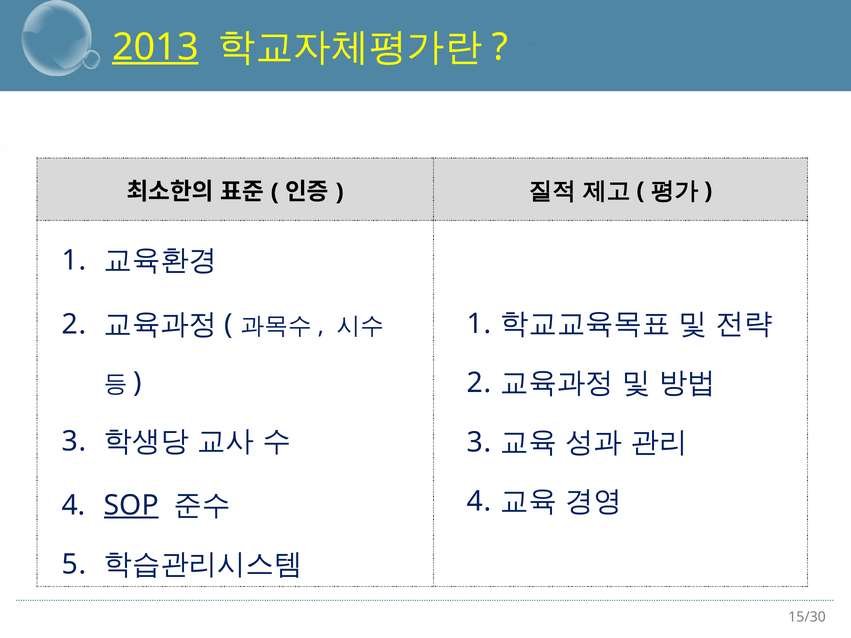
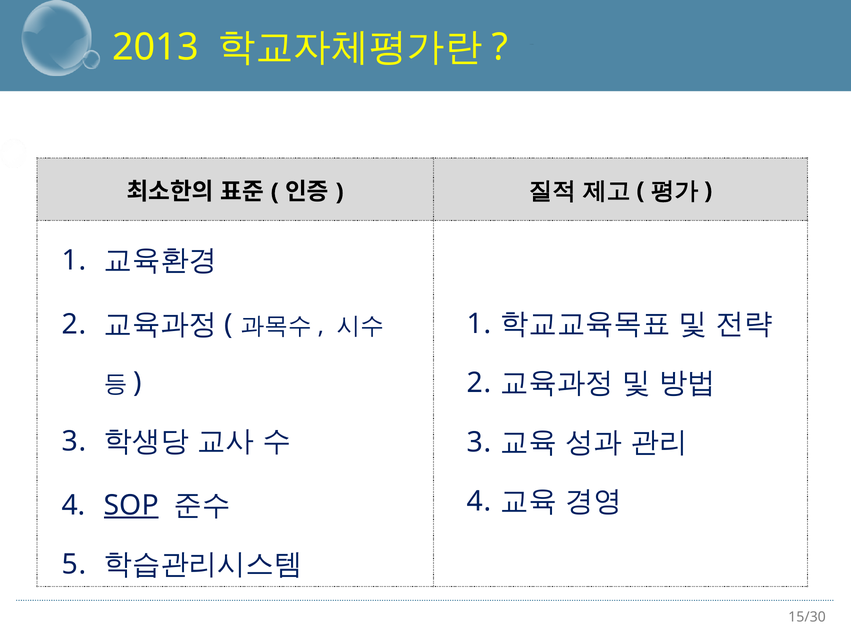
2013 at (155, 47) underline: present -> none
